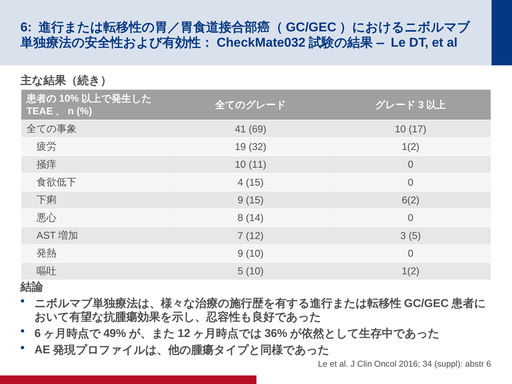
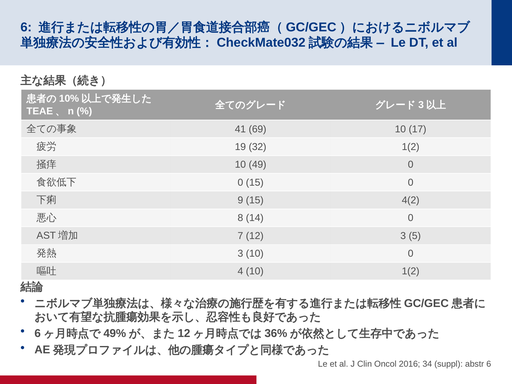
11: 11 -> 49
4 at (240, 182): 4 -> 0
6(2: 6(2 -> 4(2
9 at (240, 254): 9 -> 3
5 at (240, 271): 5 -> 4
